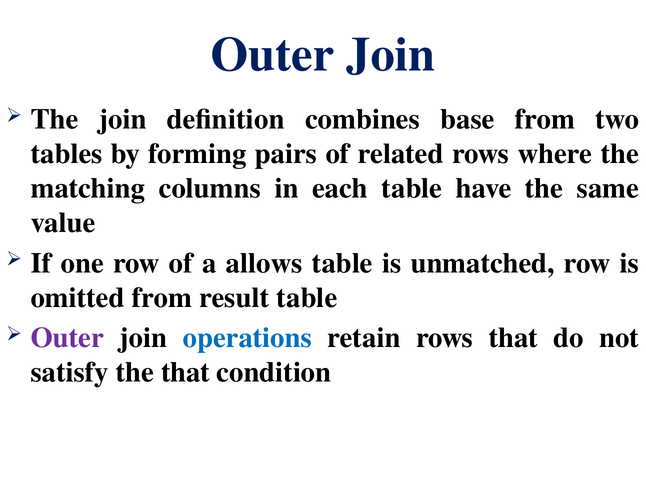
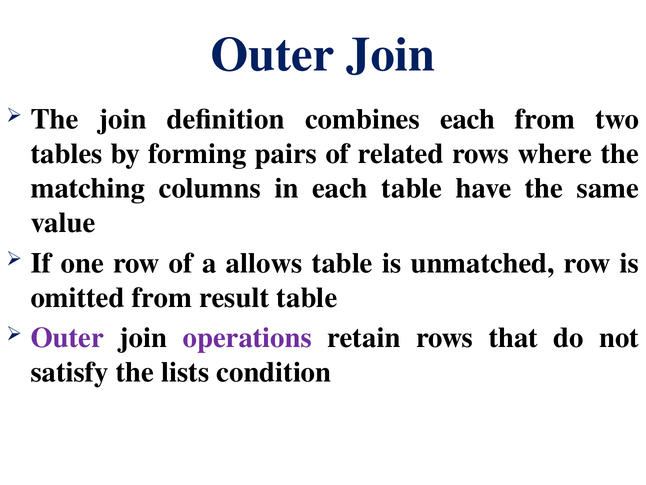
combines base: base -> each
operations colour: blue -> purple
the that: that -> lists
